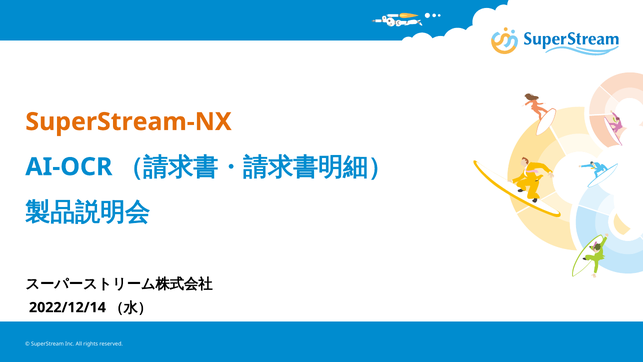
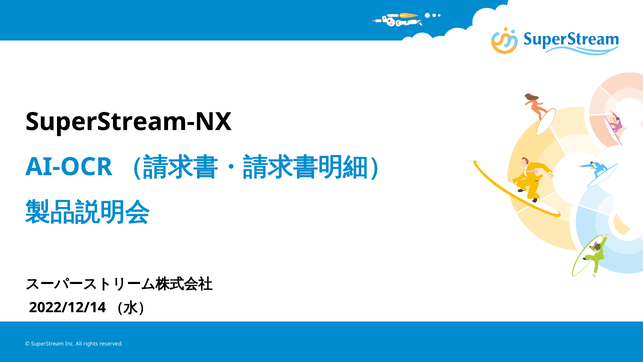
SuperStream-NX colour: orange -> black
